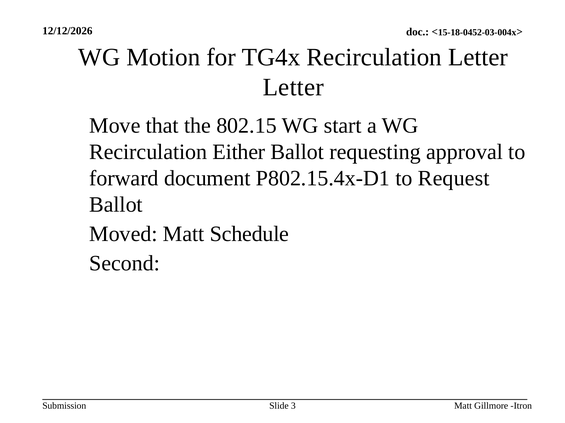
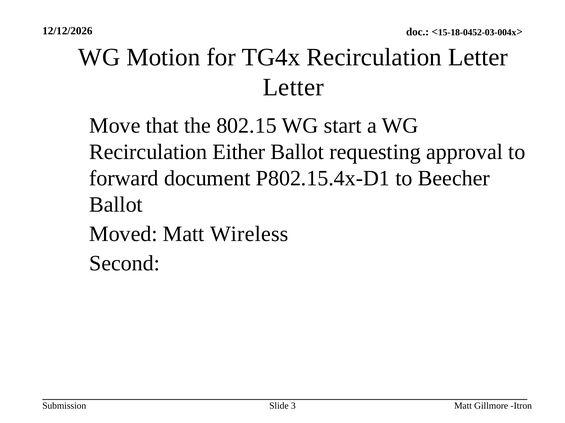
Request: Request -> Beecher
Schedule: Schedule -> Wireless
